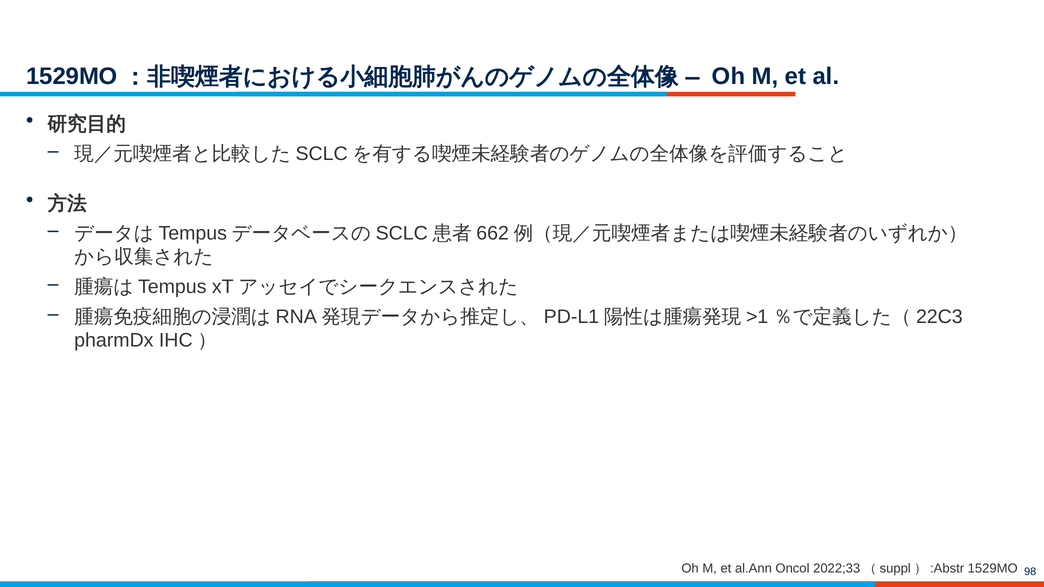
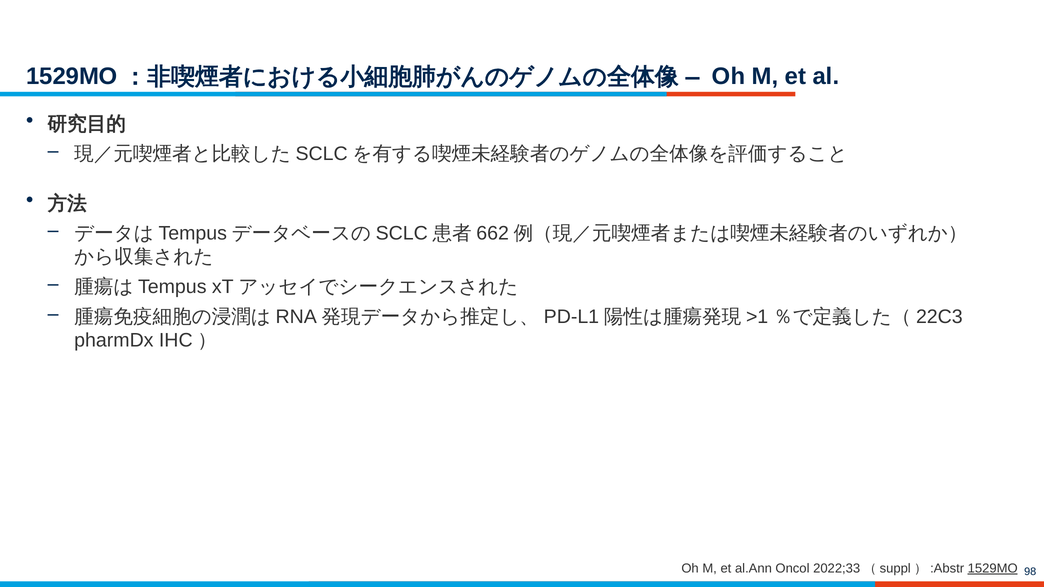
1529MO underline: none -> present
